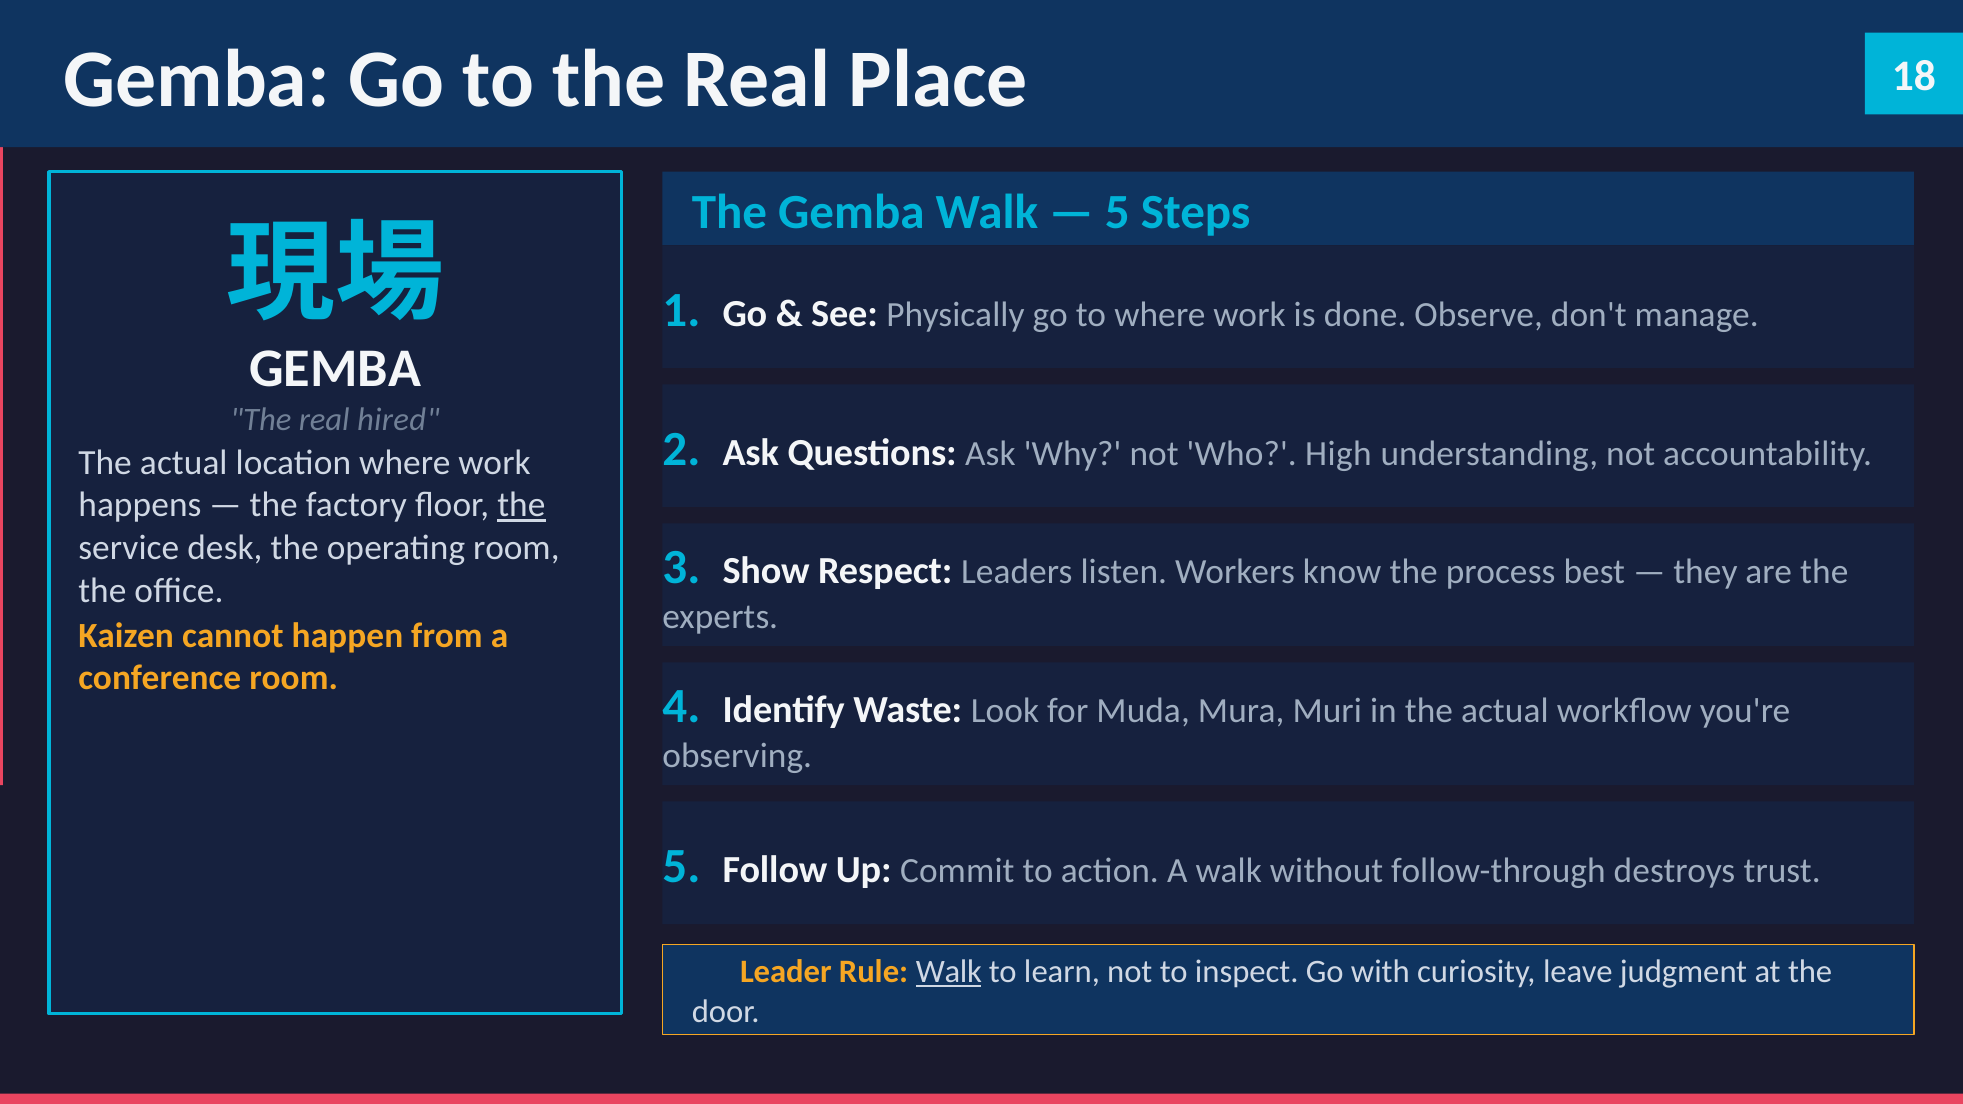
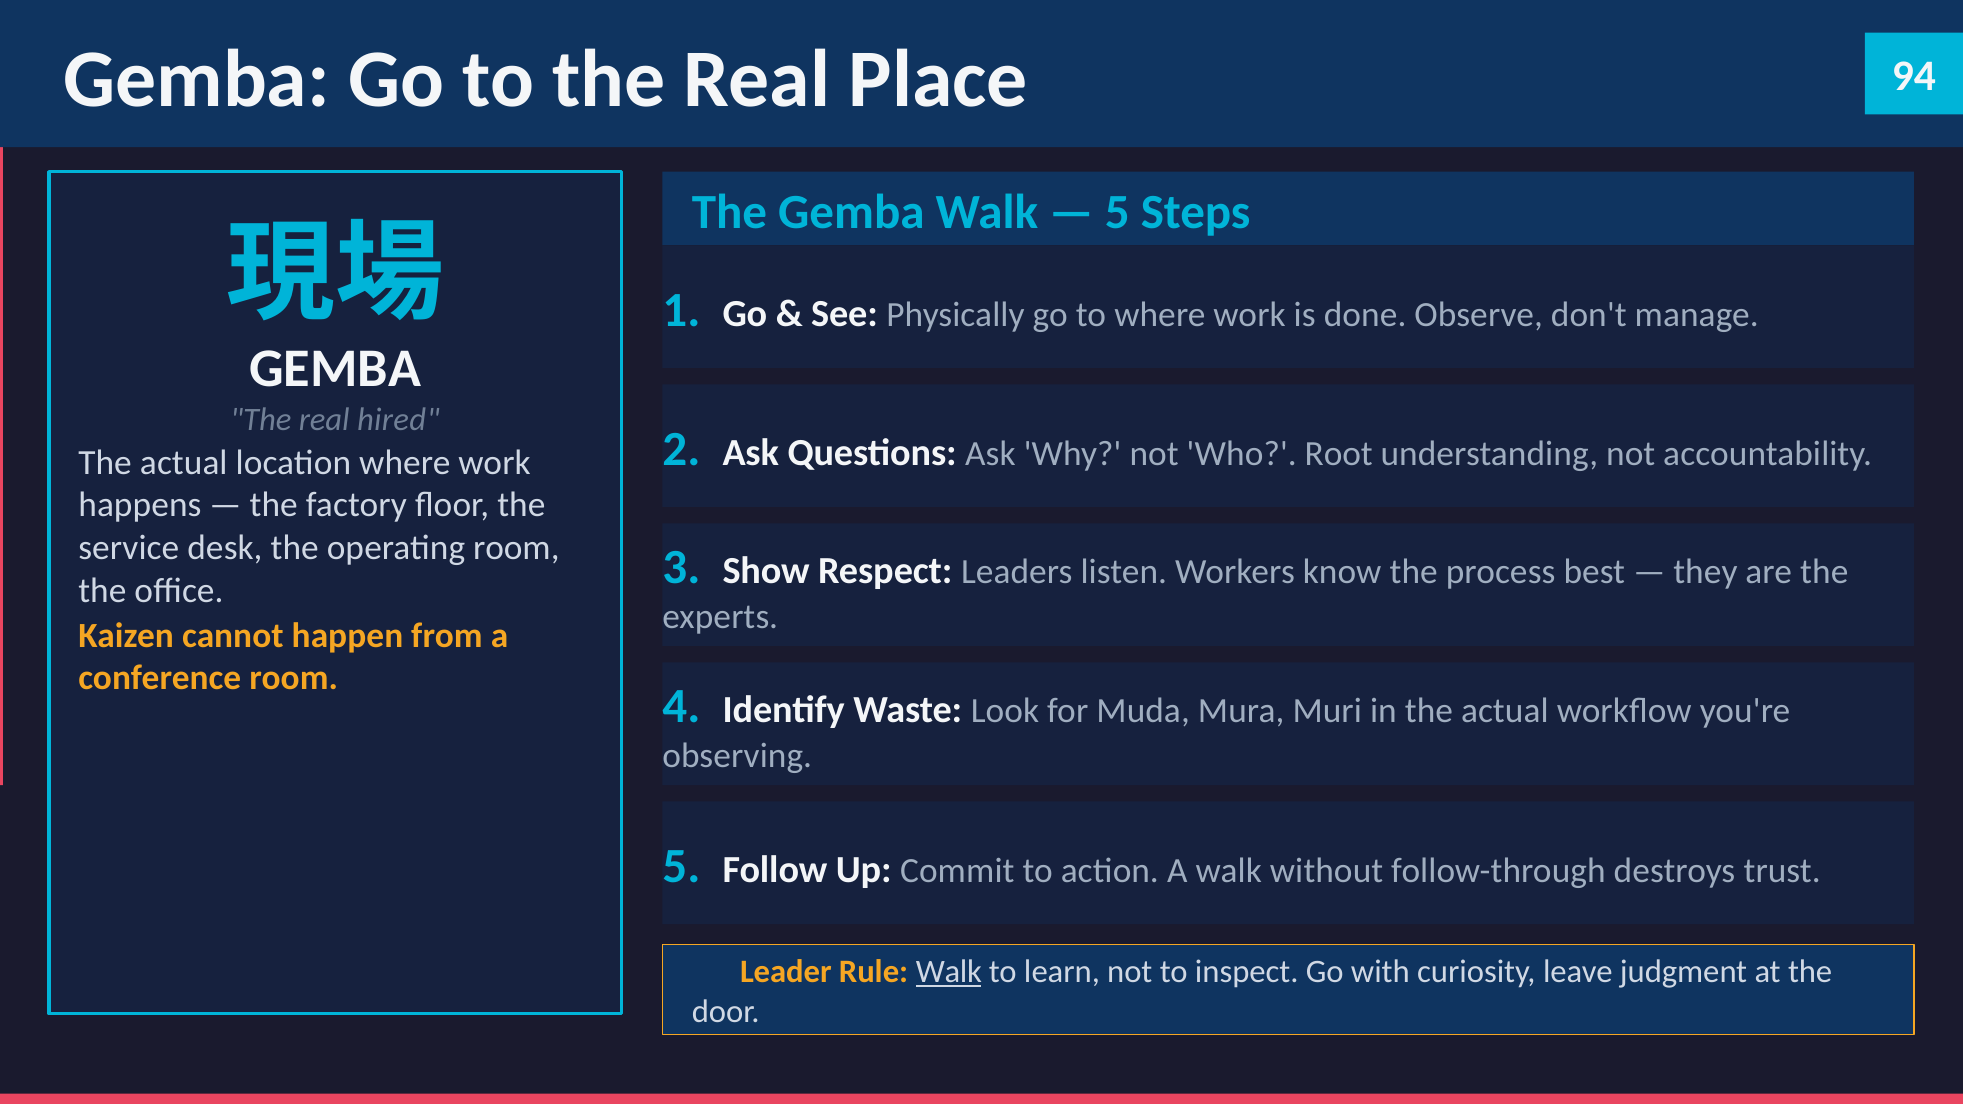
18: 18 -> 94
High: High -> Root
the at (521, 505) underline: present -> none
